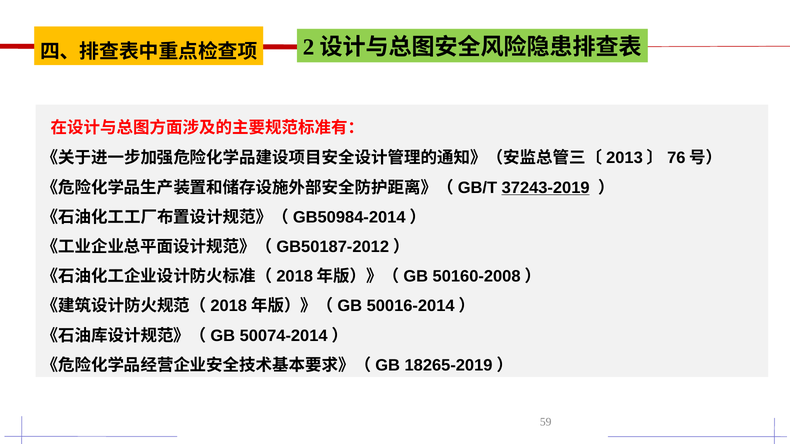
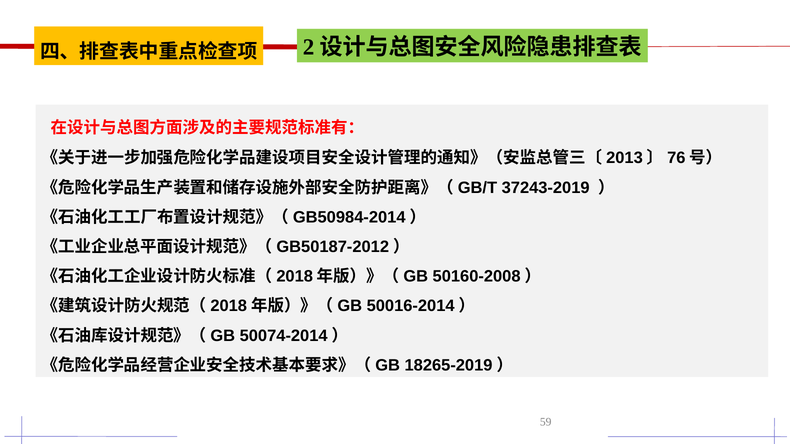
37243-2019 underline: present -> none
